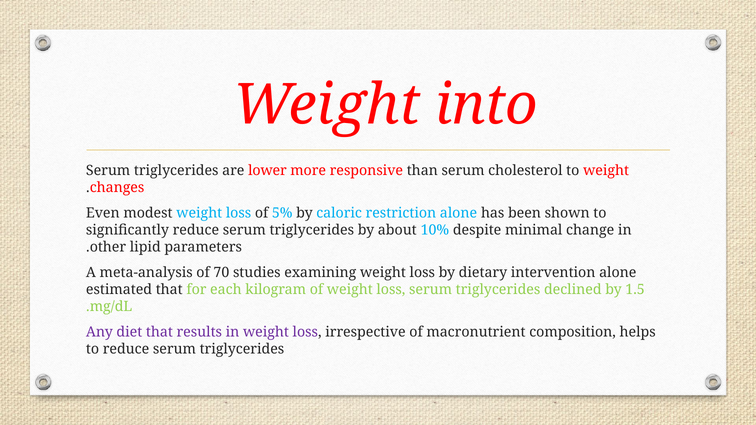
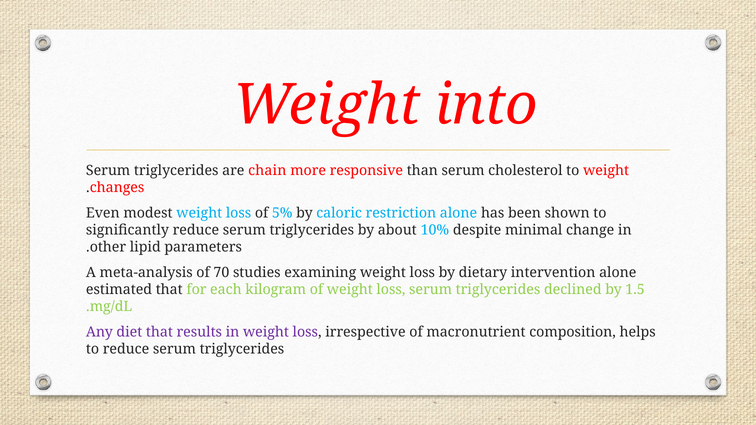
lower: lower -> chain
